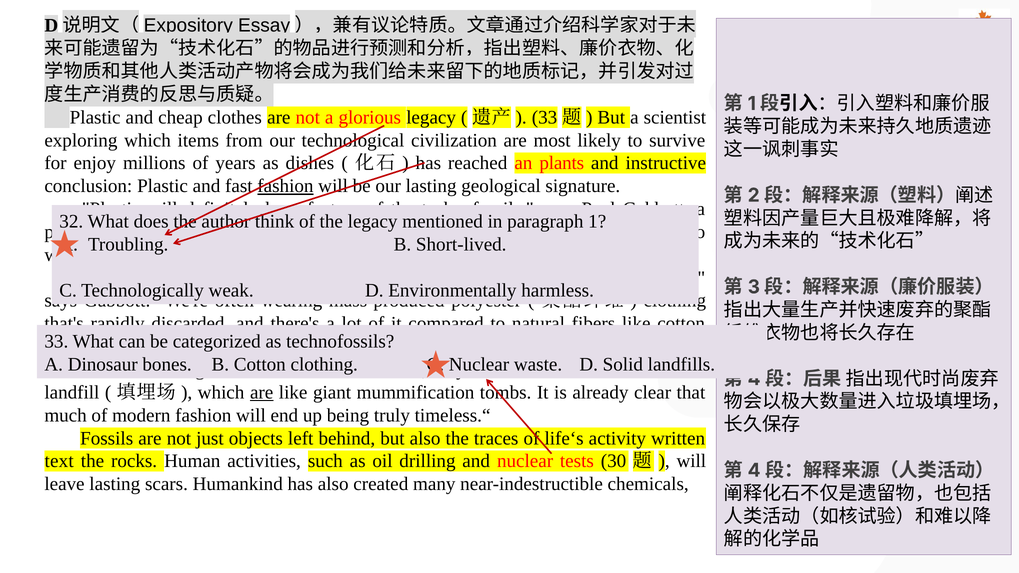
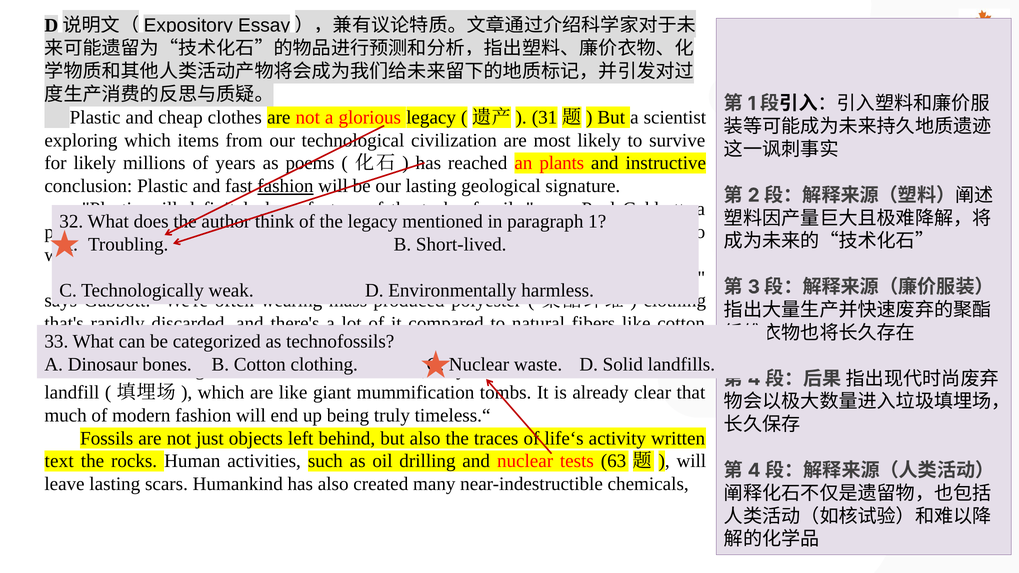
33 at (545, 117): 33 -> 31
for enjoy: enjoy -> likely
dishes: dishes -> poems
are at (262, 392) underline: present -> none
30: 30 -> 63
